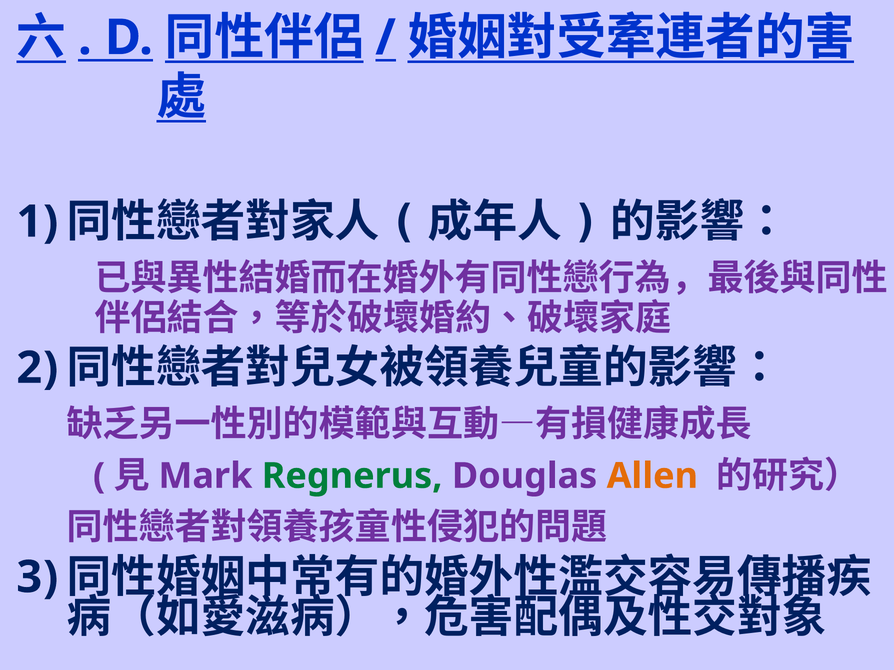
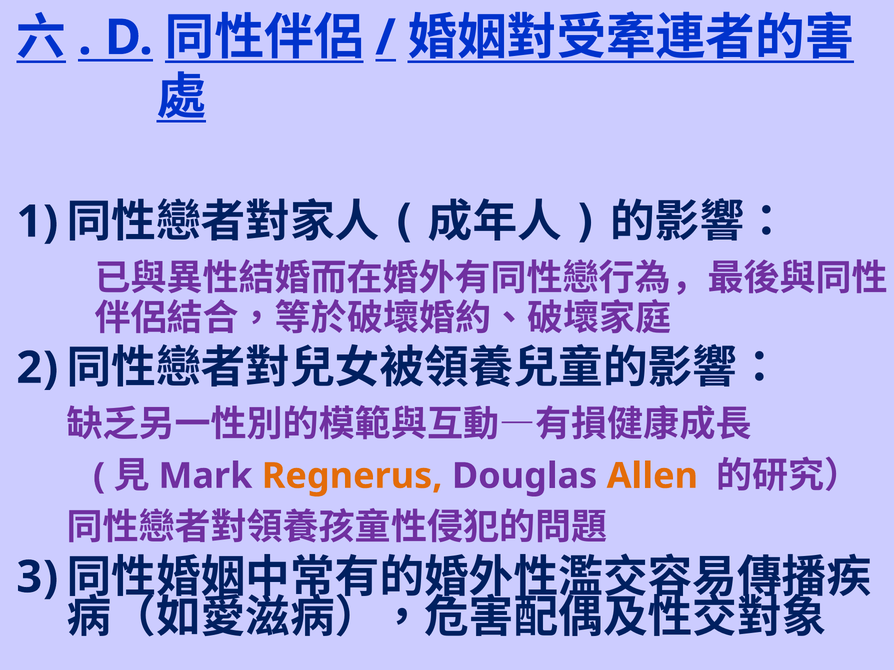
Regnerus colour: green -> orange
